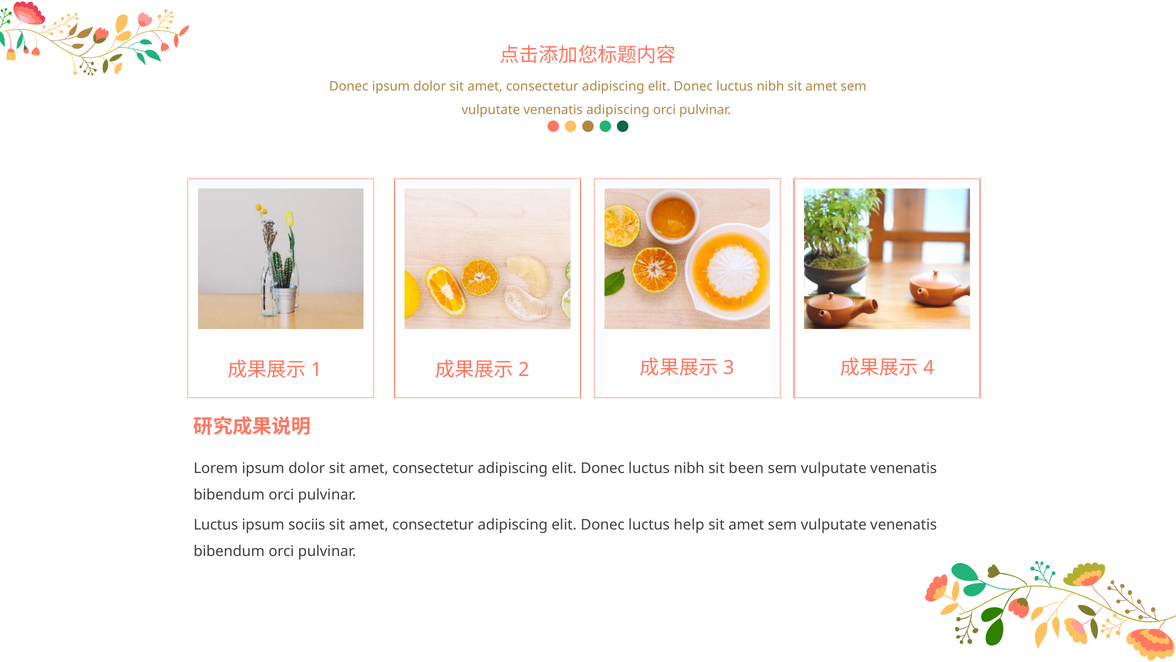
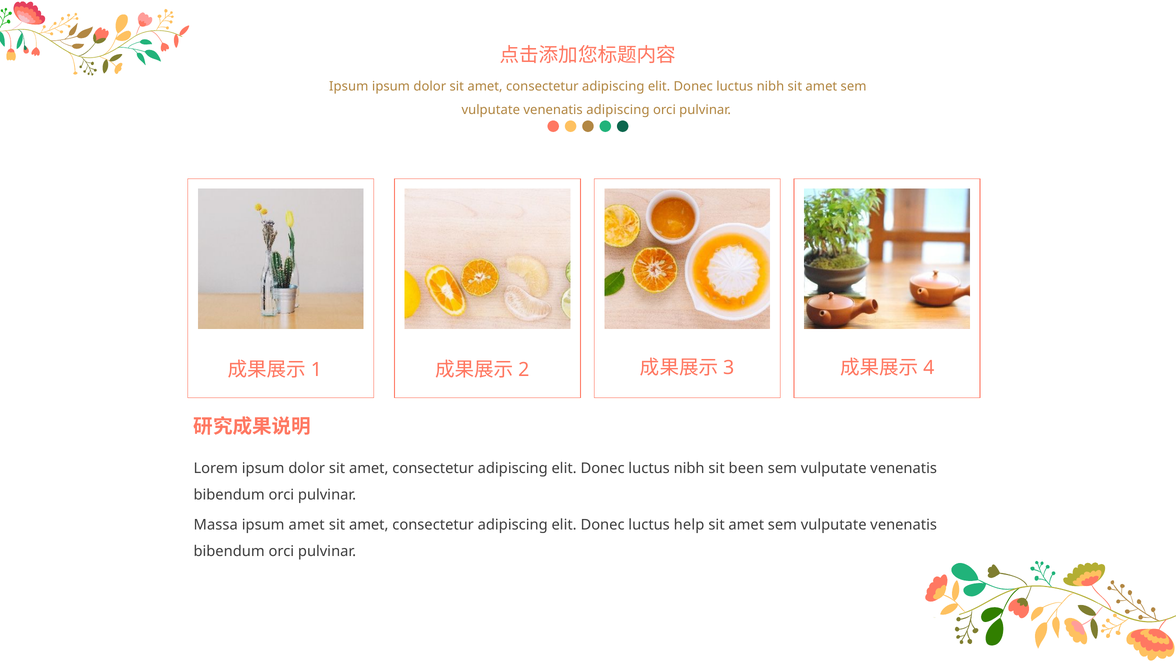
Donec at (349, 86): Donec -> Ipsum
Luctus at (216, 524): Luctus -> Massa
ipsum sociis: sociis -> amet
